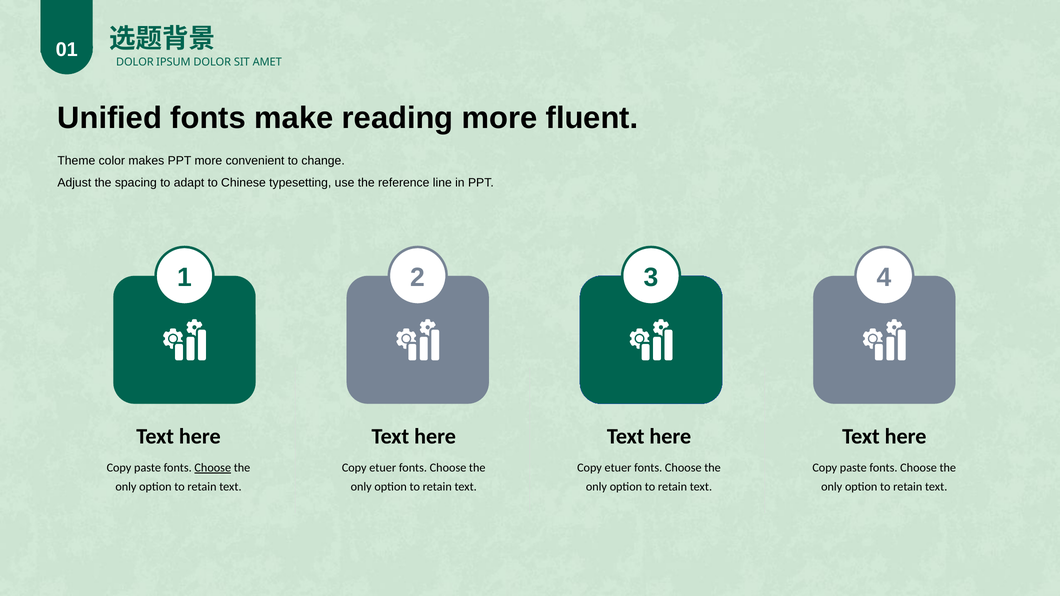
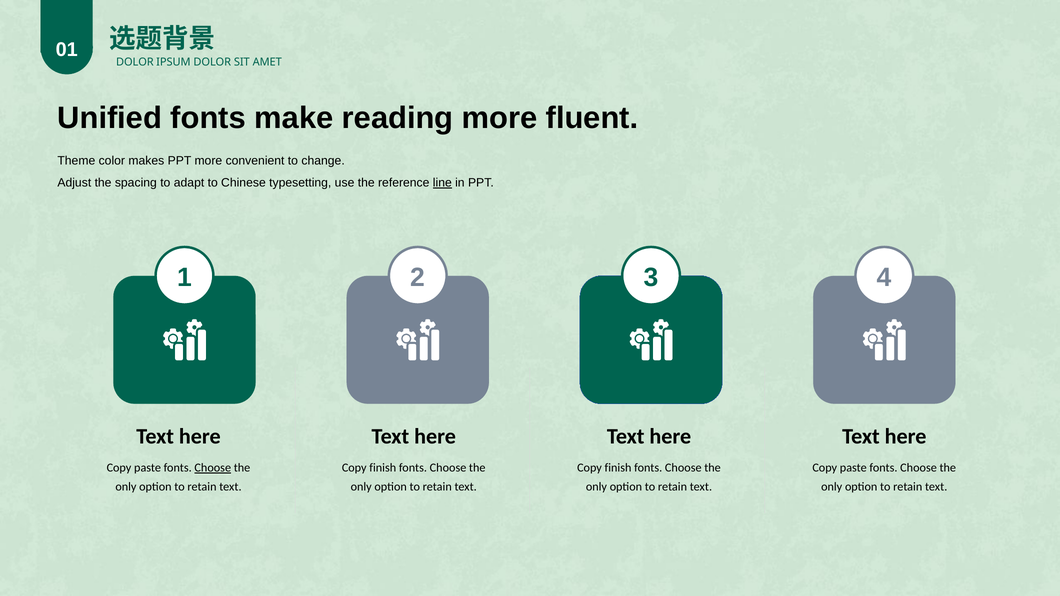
line underline: none -> present
etuer at (383, 468): etuer -> finish
etuer at (618, 468): etuer -> finish
